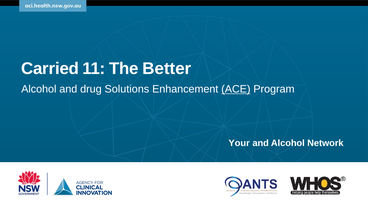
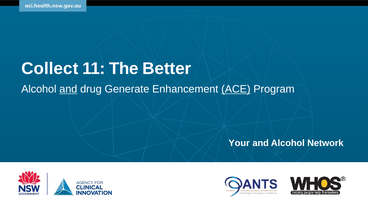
Carried: Carried -> Collect
and at (68, 89) underline: none -> present
Solutions: Solutions -> Generate
